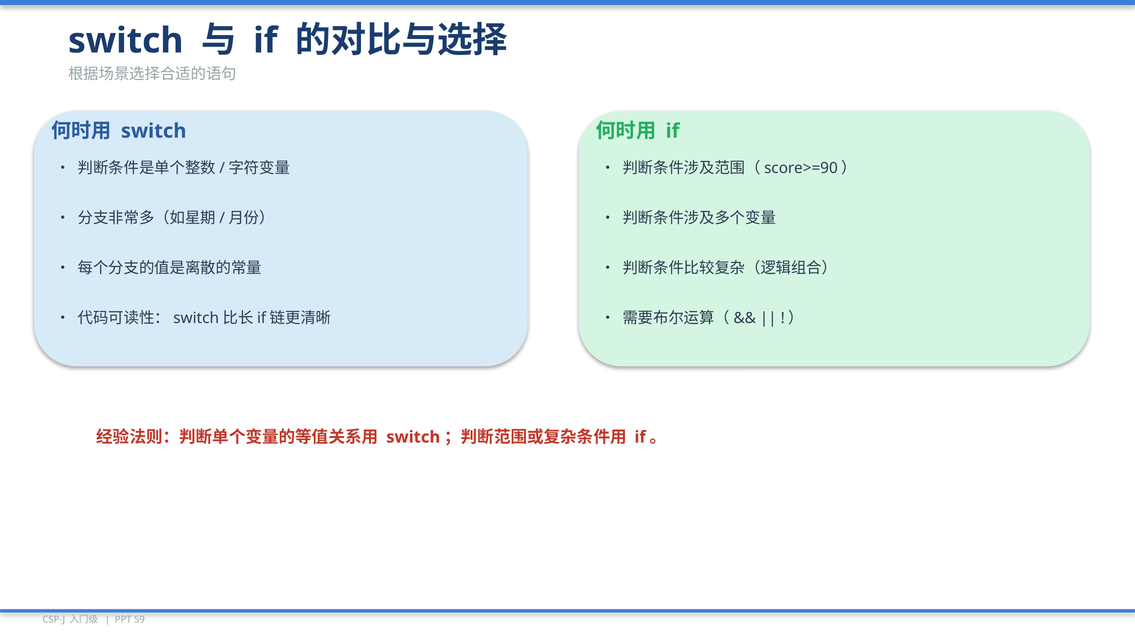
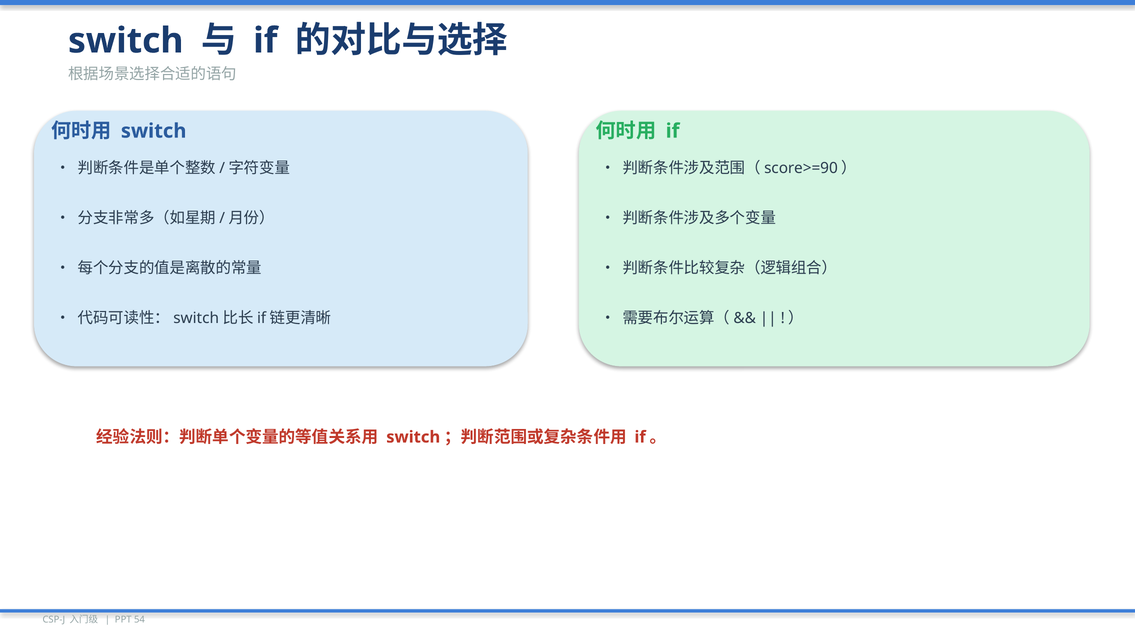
59: 59 -> 54
